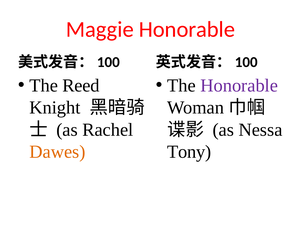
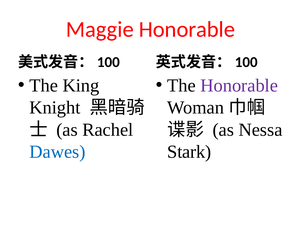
Reed: Reed -> King
Dawes colour: orange -> blue
Tony: Tony -> Stark
